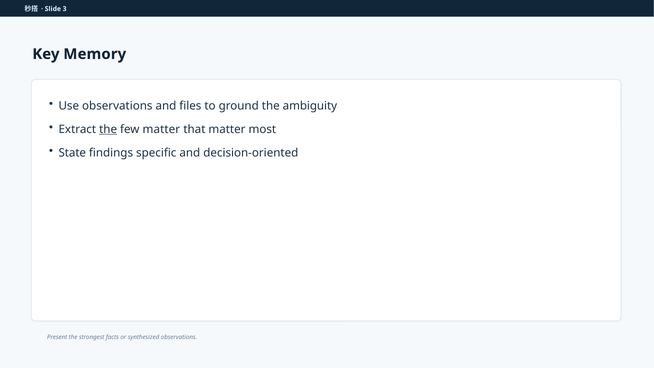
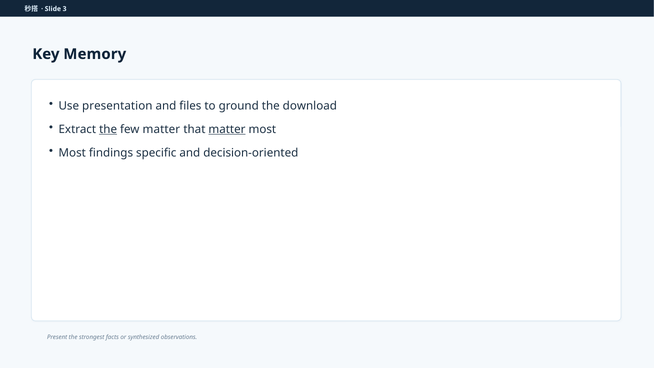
Use observations: observations -> presentation
ambiguity: ambiguity -> download
matter at (227, 129) underline: none -> present
State at (72, 153): State -> Most
